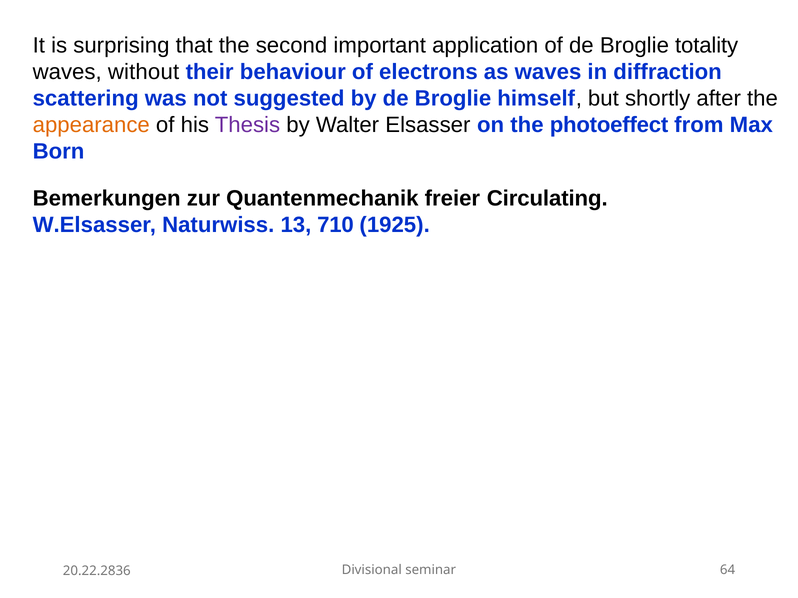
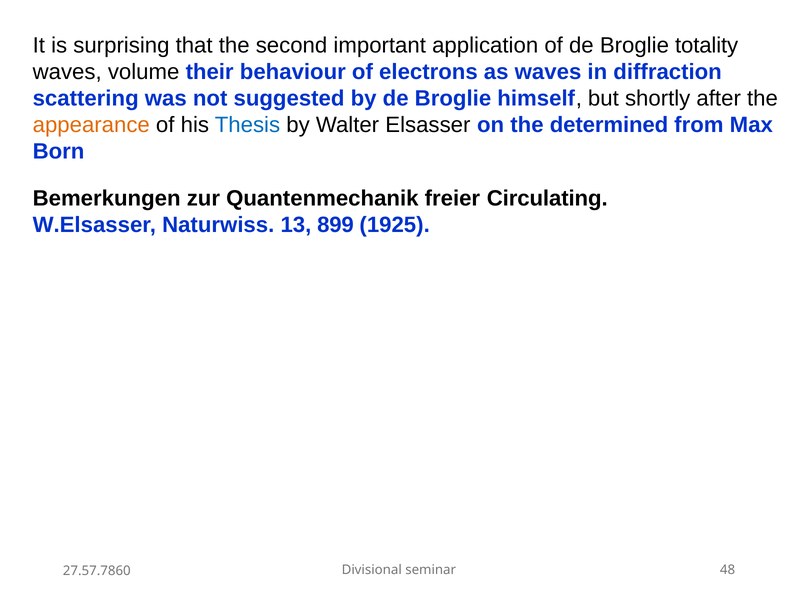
without: without -> volume
Thesis colour: purple -> blue
photoeffect: photoeffect -> determined
710: 710 -> 899
64: 64 -> 48
20.22.2836: 20.22.2836 -> 27.57.7860
